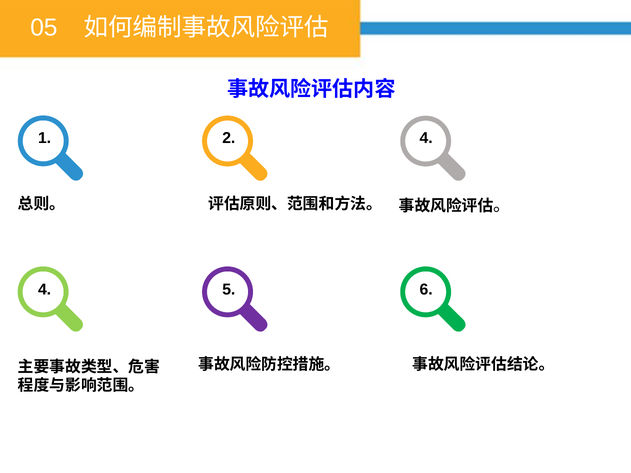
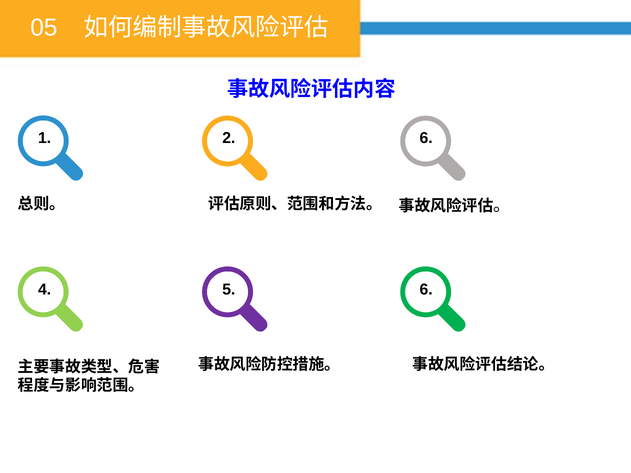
2 4: 4 -> 6
